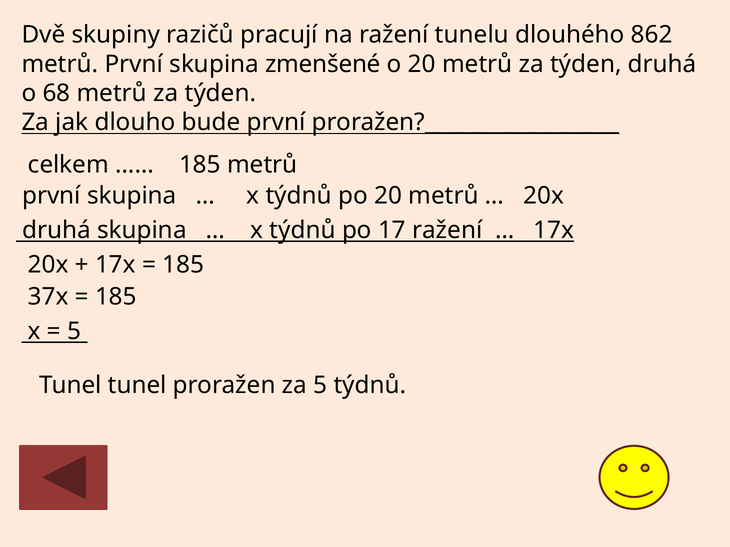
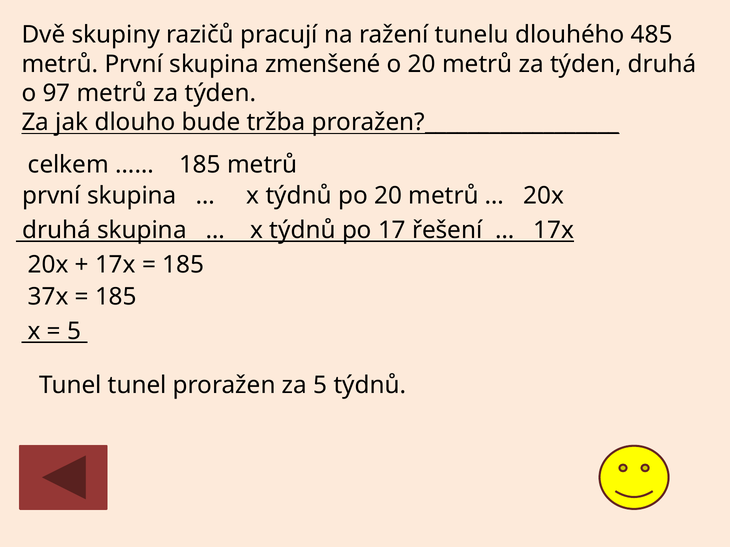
862: 862 -> 485
68: 68 -> 97
bude první: první -> tržba
17 ražení: ražení -> řešení
